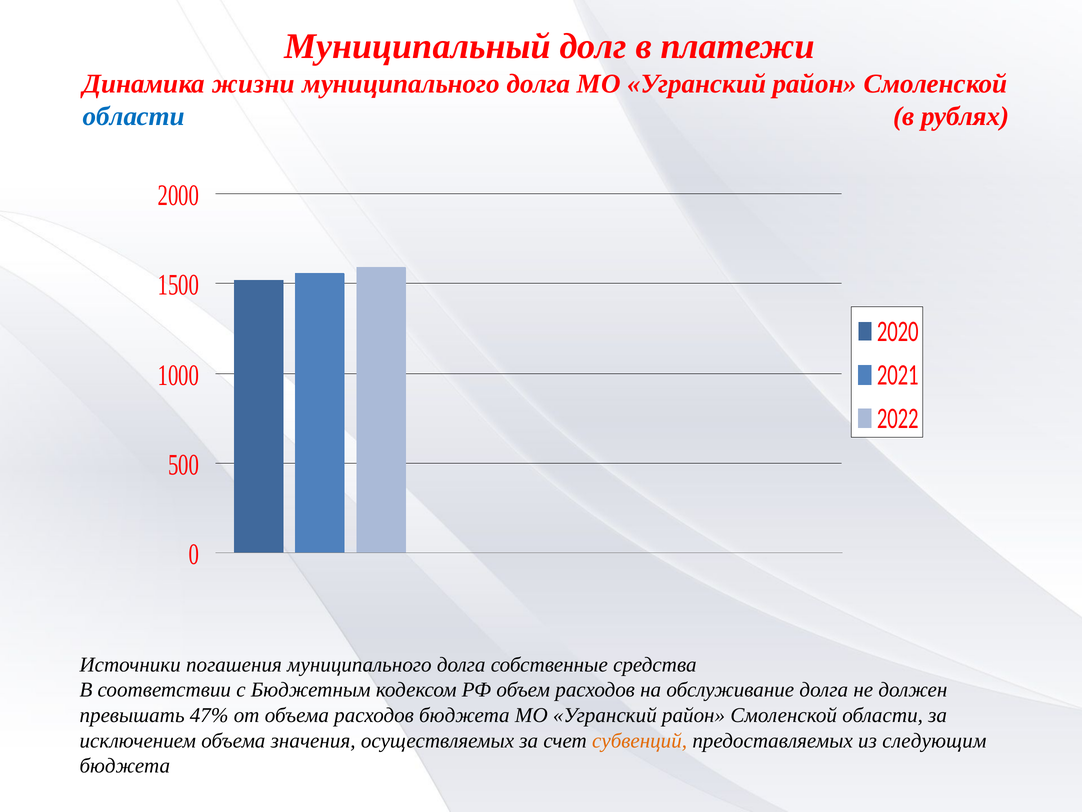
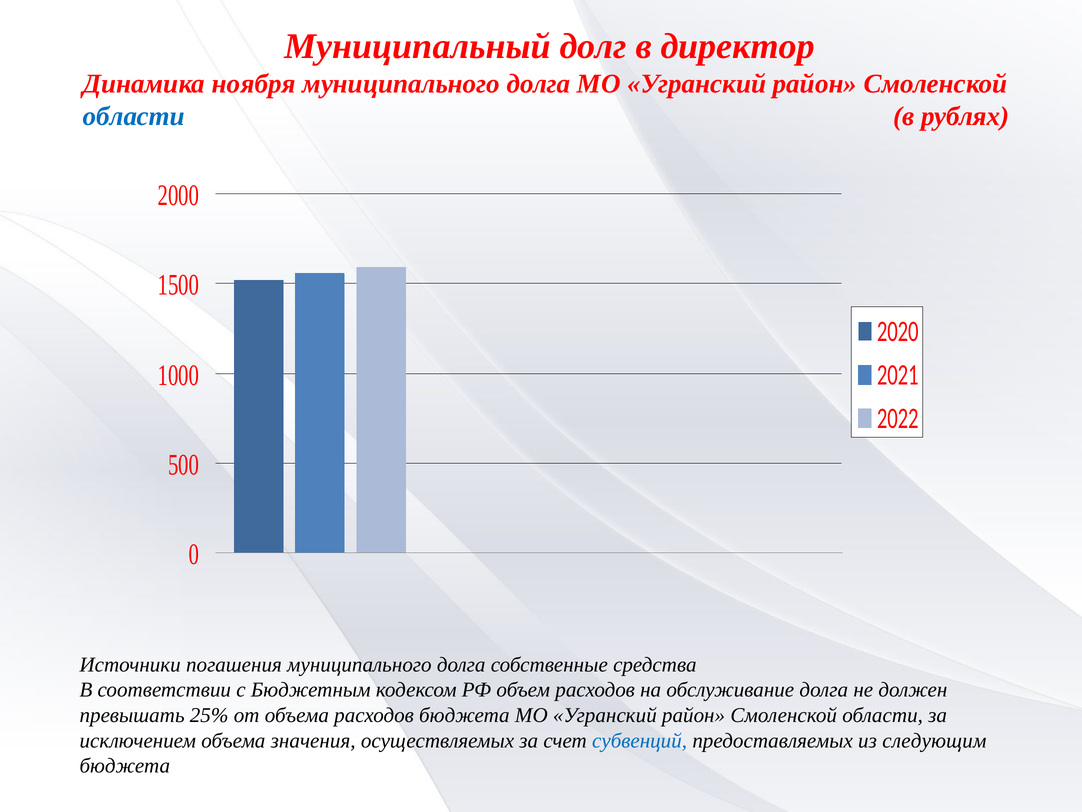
платежи: платежи -> директор
жизни: жизни -> ноября
47%: 47% -> 25%
субвенций colour: orange -> blue
